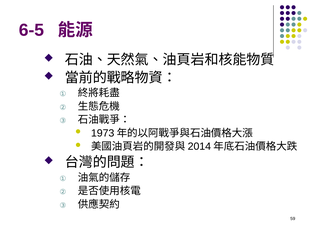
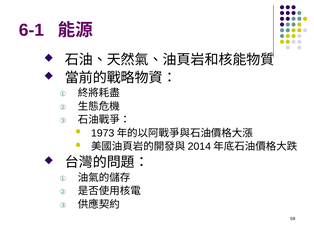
6-5: 6-5 -> 6-1
